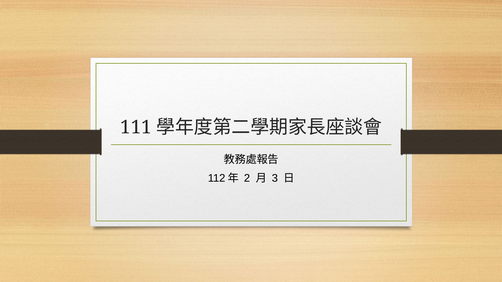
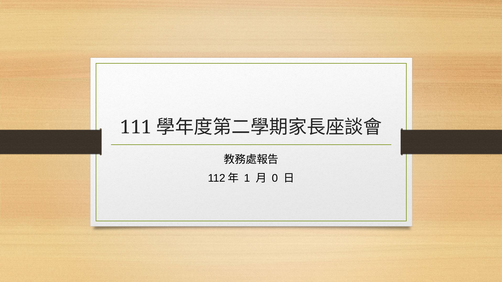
2: 2 -> 1
3: 3 -> 0
